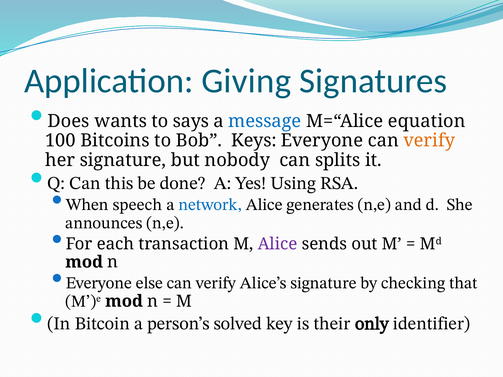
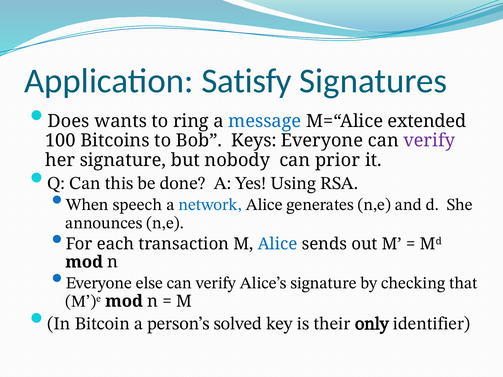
Giving: Giving -> Satisfy
says: says -> ring
equation: equation -> extended
verify at (429, 141) colour: orange -> purple
splits: splits -> prior
Alice at (278, 244) colour: purple -> blue
